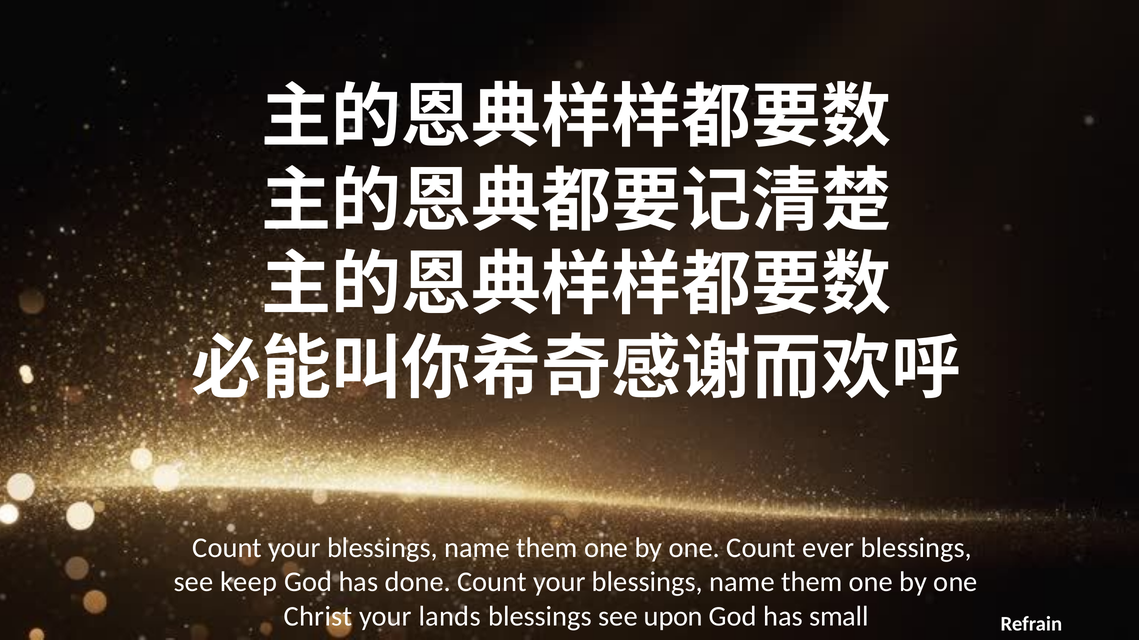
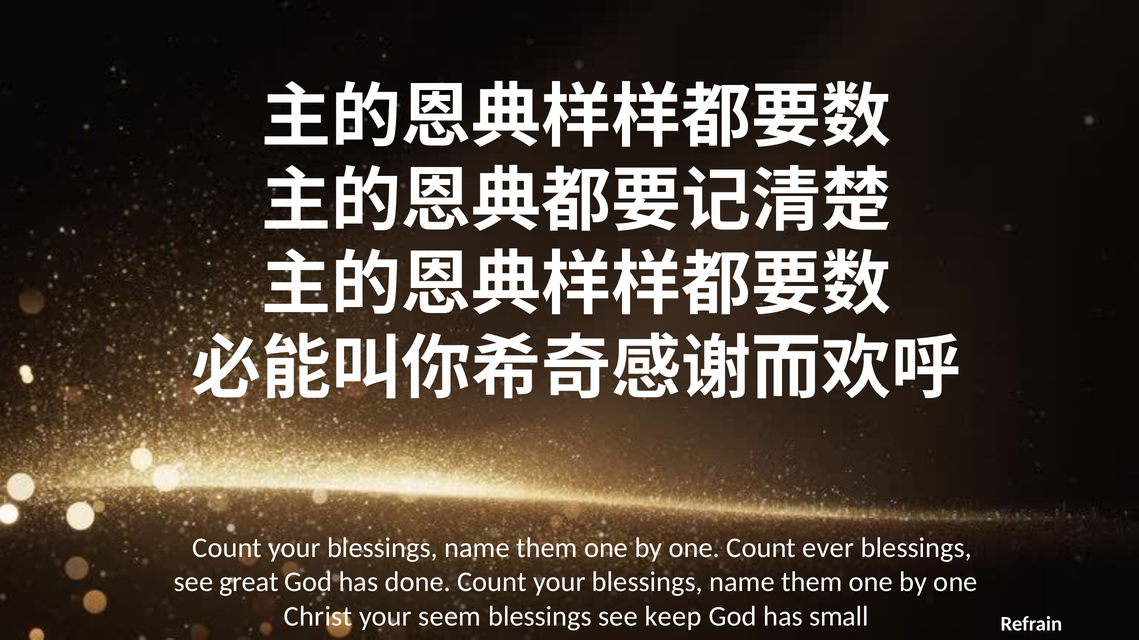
keep: keep -> great
lands: lands -> seem
upon: upon -> keep
